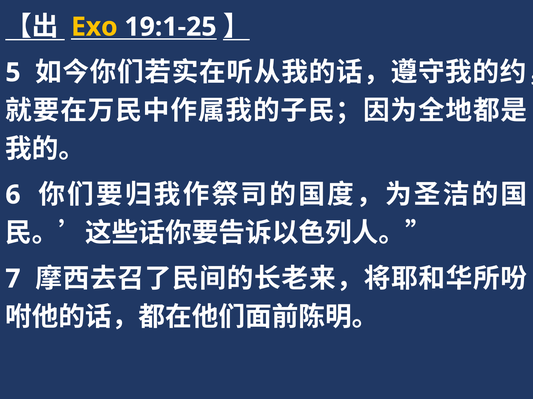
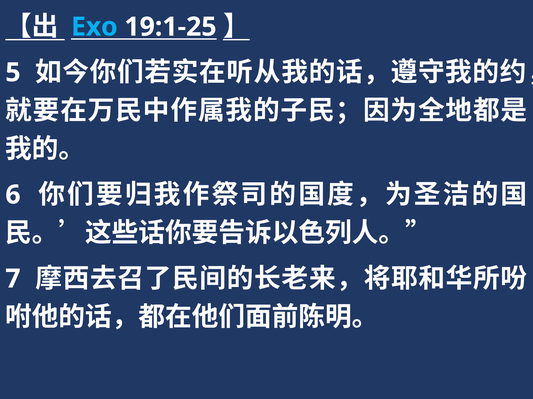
Exo colour: yellow -> light blue
